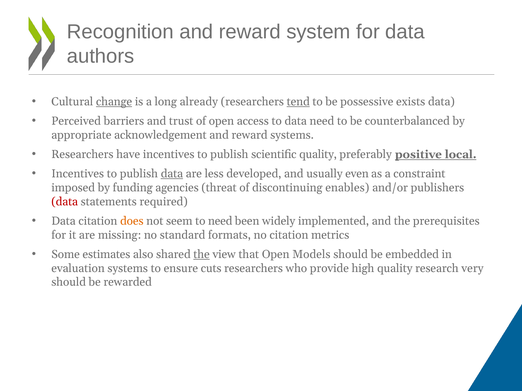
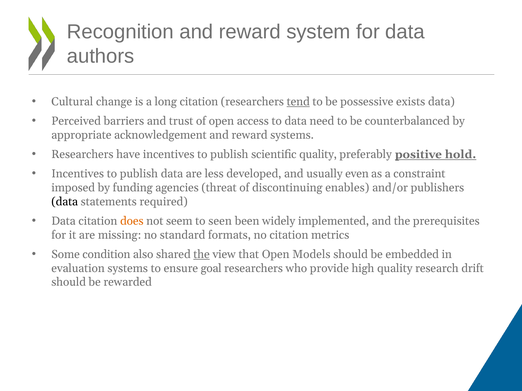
change underline: present -> none
long already: already -> citation
local: local -> hold
data at (172, 174) underline: present -> none
data at (65, 202) colour: red -> black
to need: need -> seen
estimates: estimates -> condition
cuts: cuts -> goal
very: very -> drift
